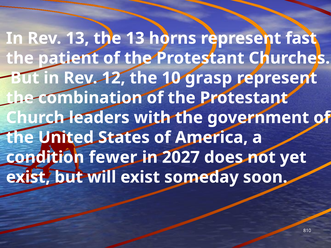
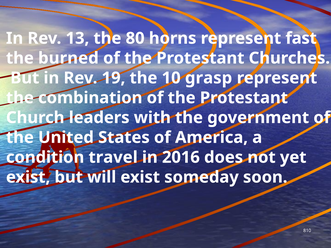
the 13: 13 -> 80
patient: patient -> burned
12: 12 -> 19
fewer: fewer -> travel
2027: 2027 -> 2016
